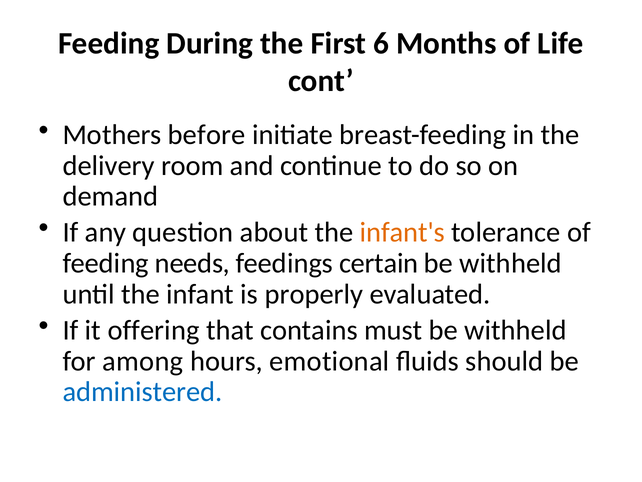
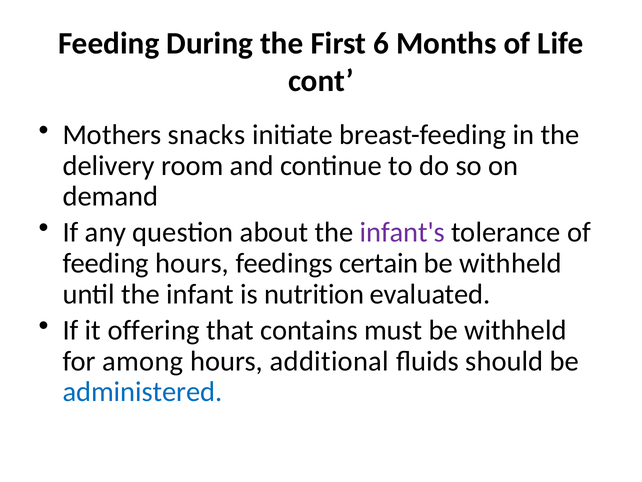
before: before -> snacks
infant's colour: orange -> purple
feeding needs: needs -> hours
properly: properly -> nutrition
emotional: emotional -> additional
